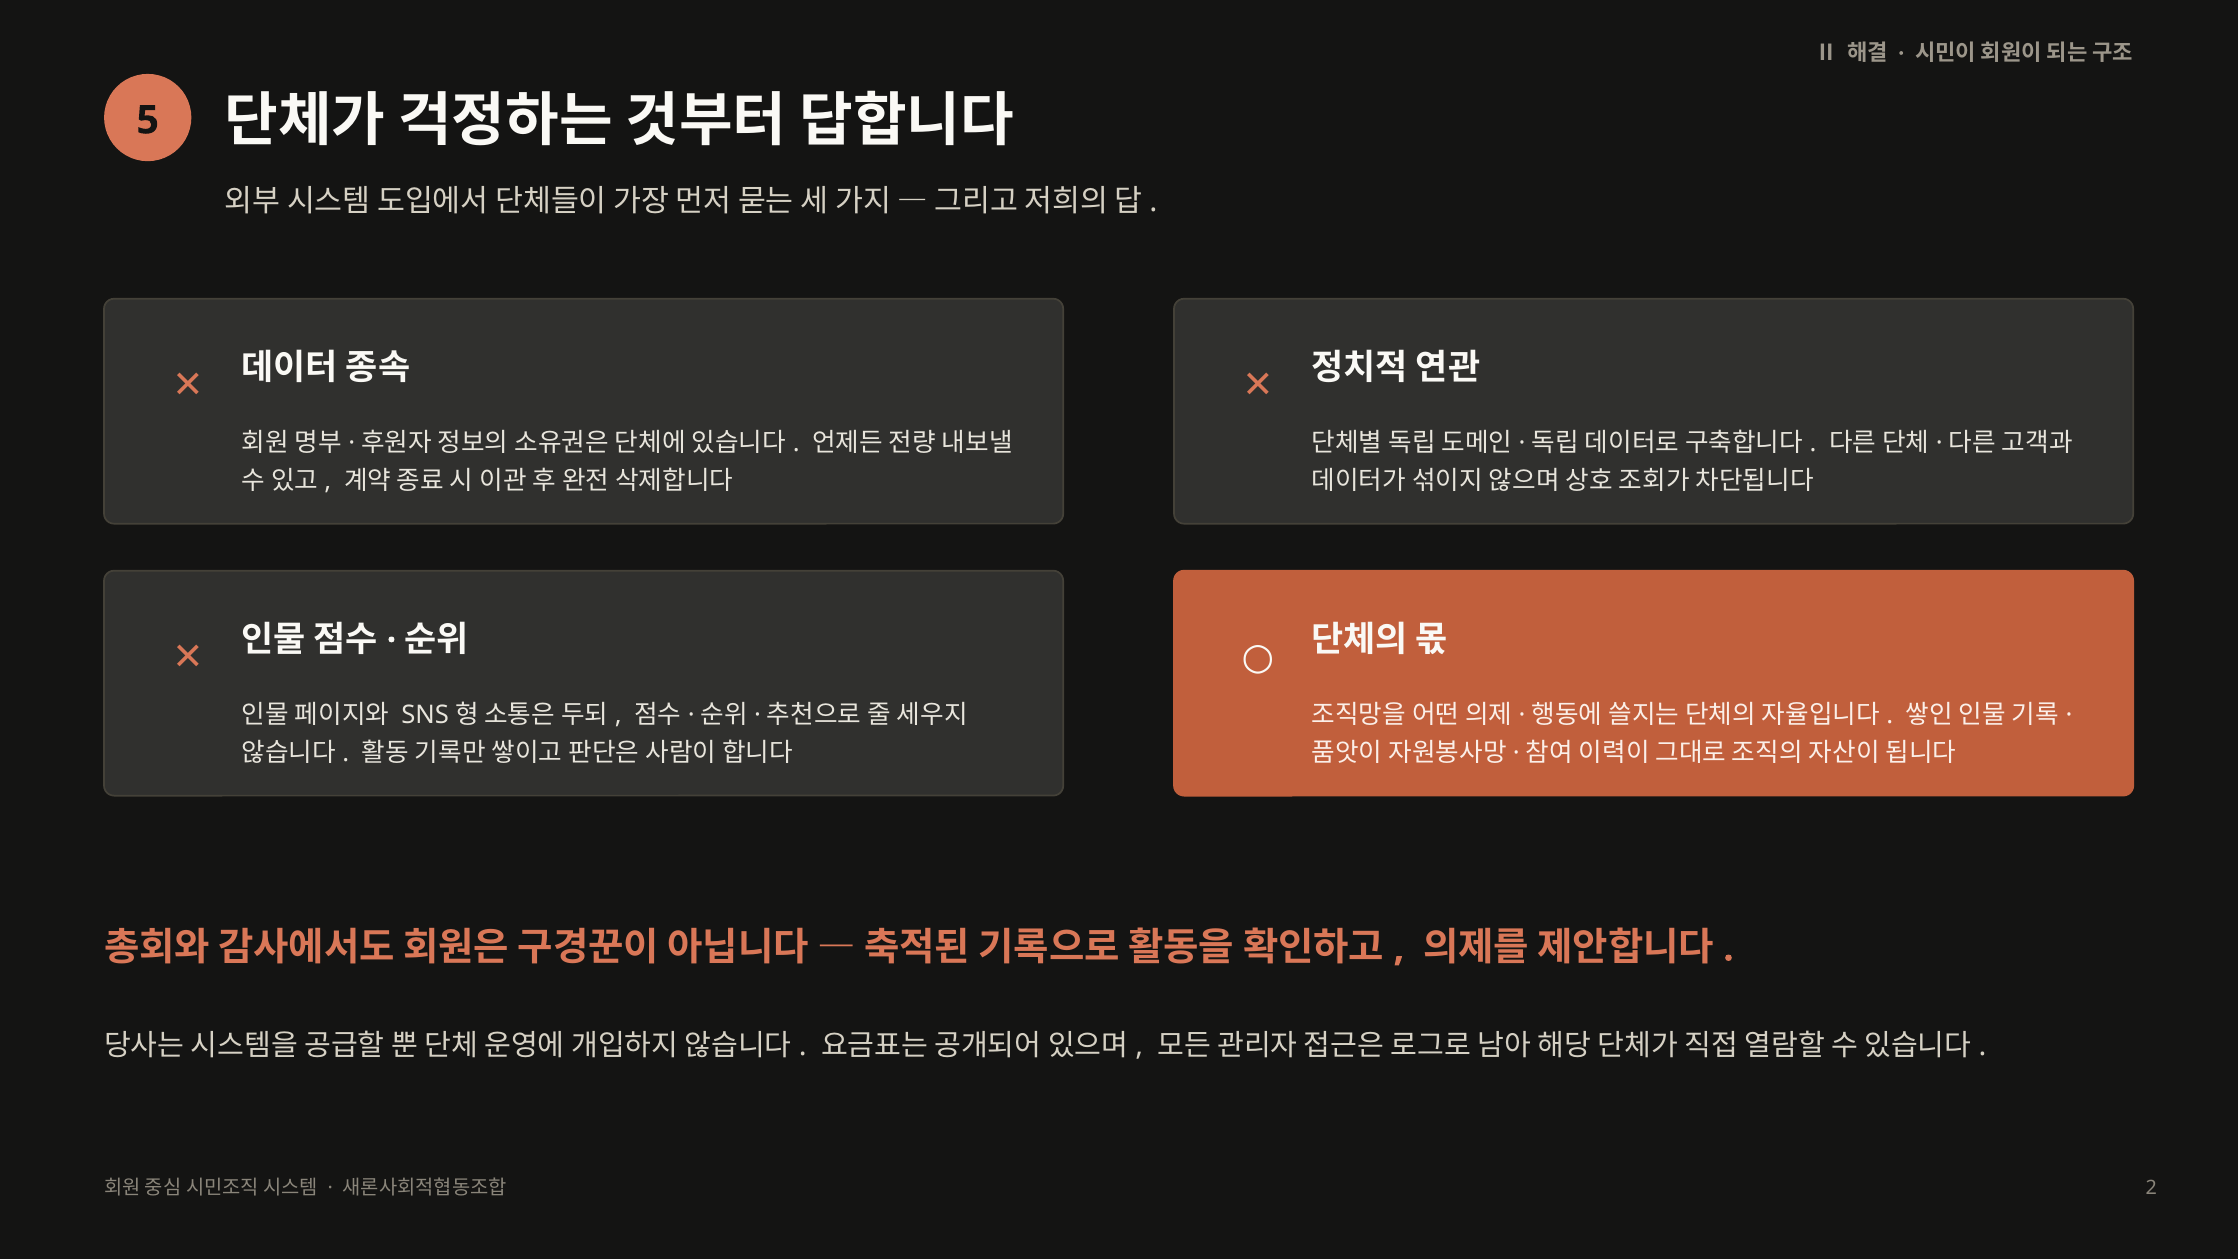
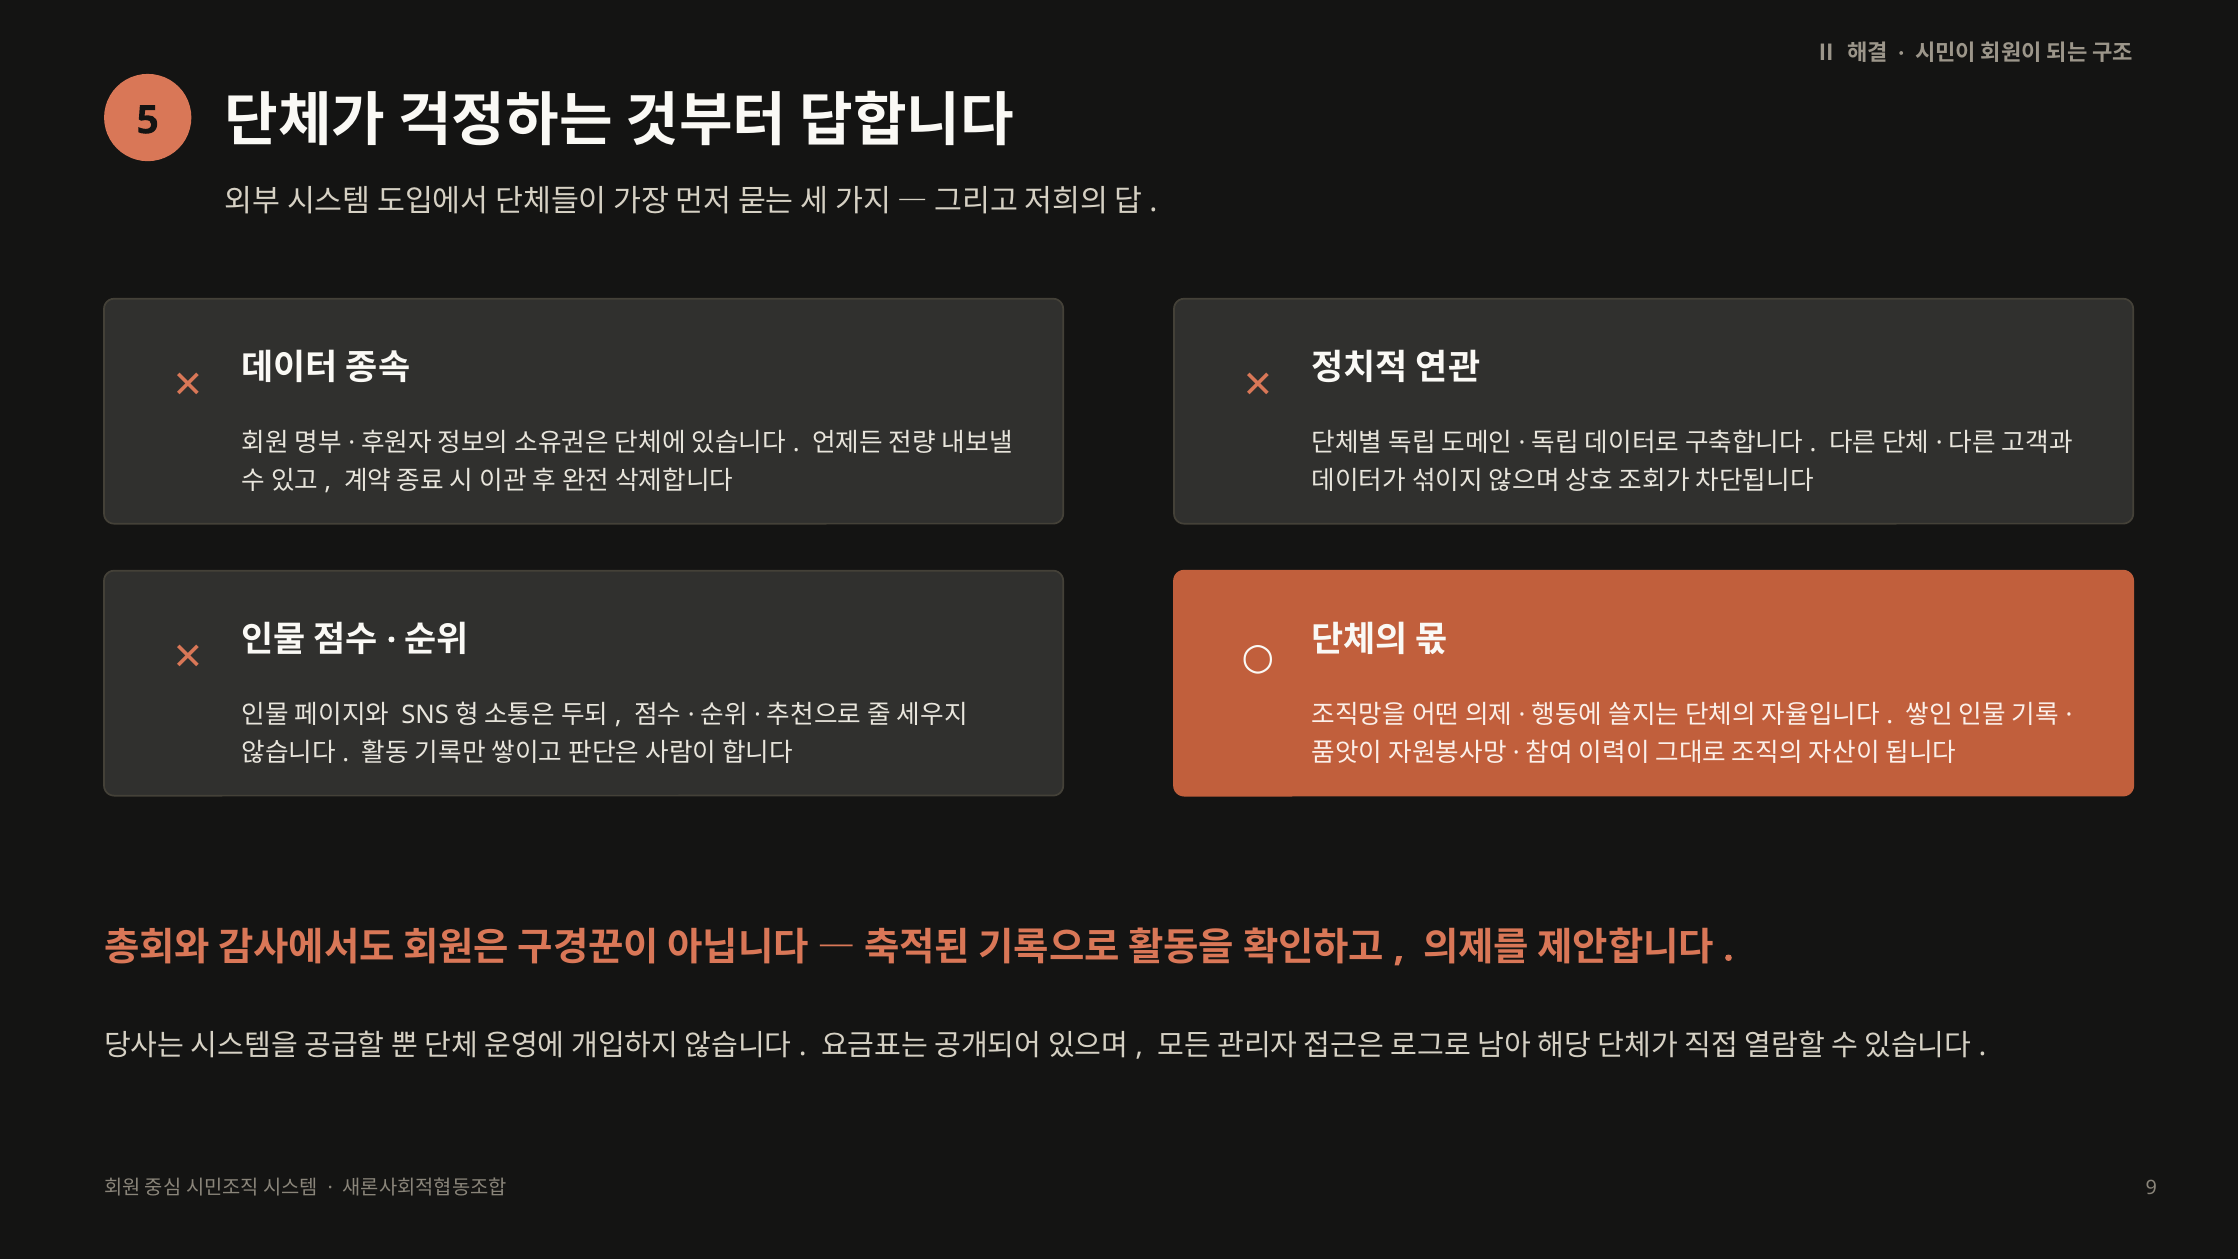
2: 2 -> 9
